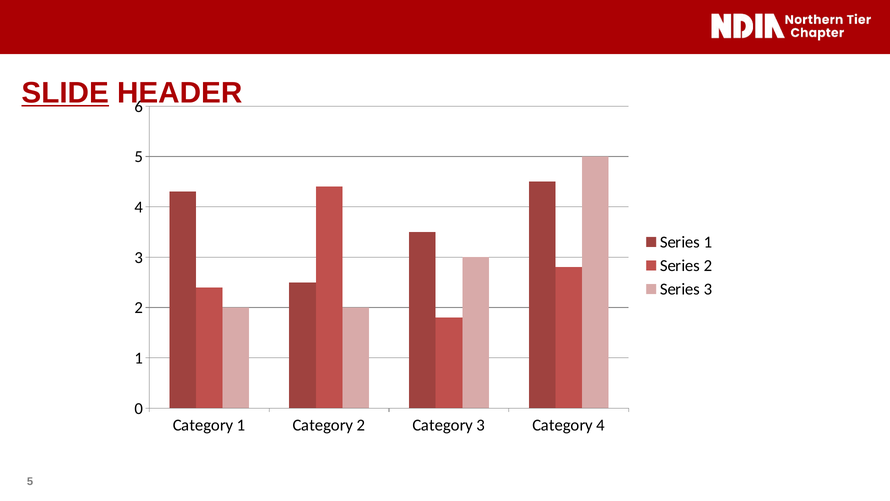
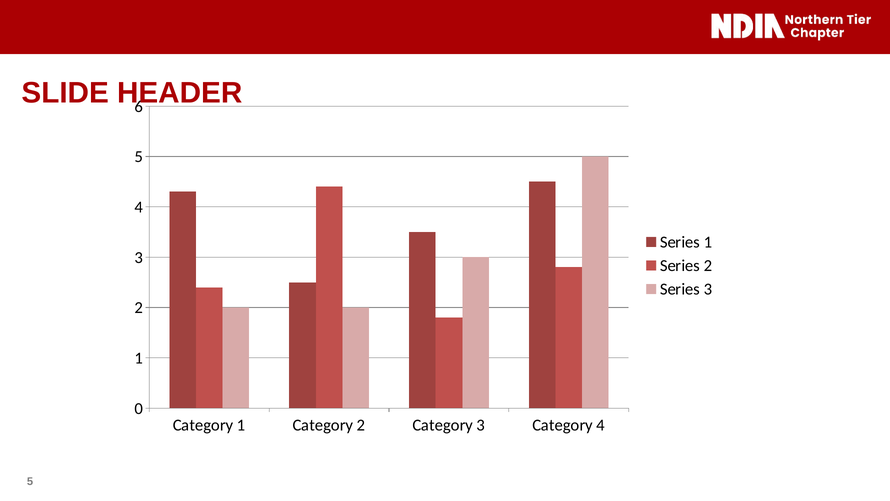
SLIDE underline: present -> none
